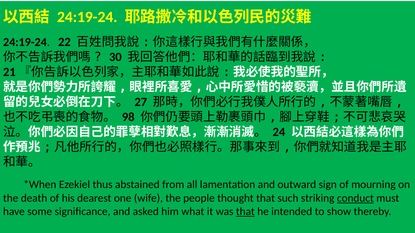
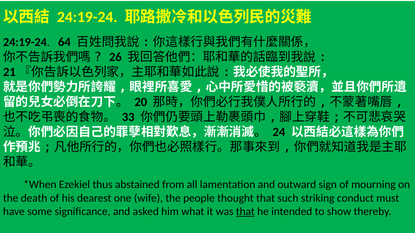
22: 22 -> 64
30: 30 -> 26
27: 27 -> 20
98: 98 -> 33
conduct underline: present -> none
